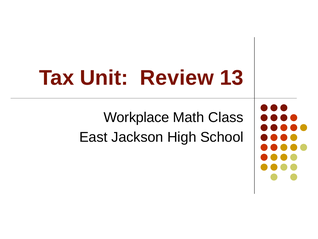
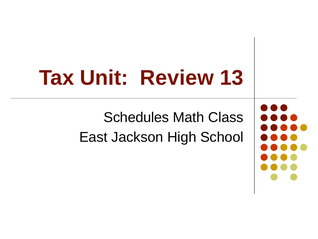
Workplace: Workplace -> Schedules
